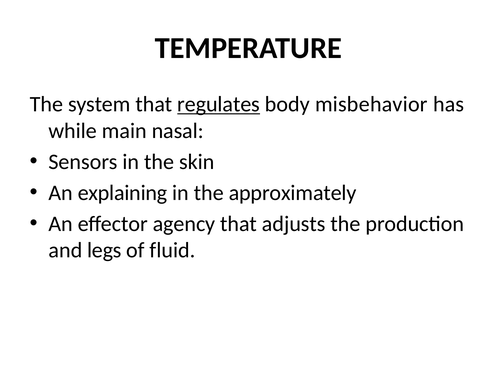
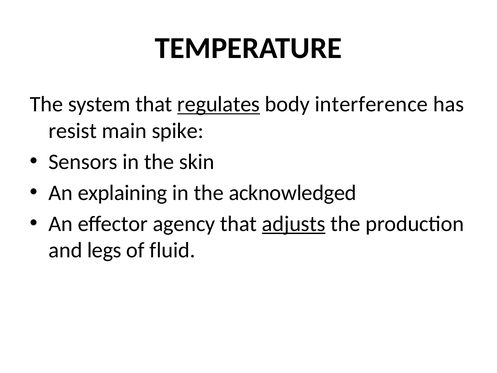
misbehavior: misbehavior -> interference
while: while -> resist
nasal: nasal -> spike
approximately: approximately -> acknowledged
adjusts underline: none -> present
